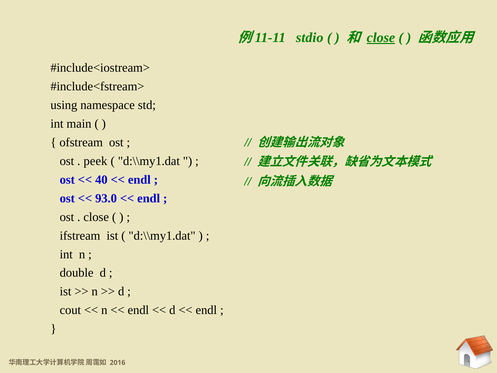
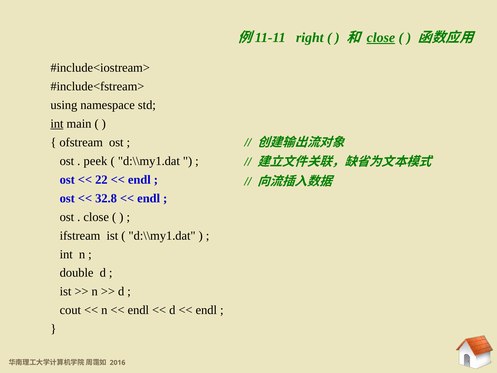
stdio: stdio -> right
int at (57, 124) underline: none -> present
40: 40 -> 22
93.0: 93.0 -> 32.8
